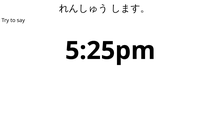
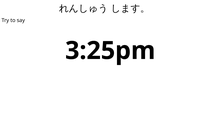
5:25pm: 5:25pm -> 3:25pm
